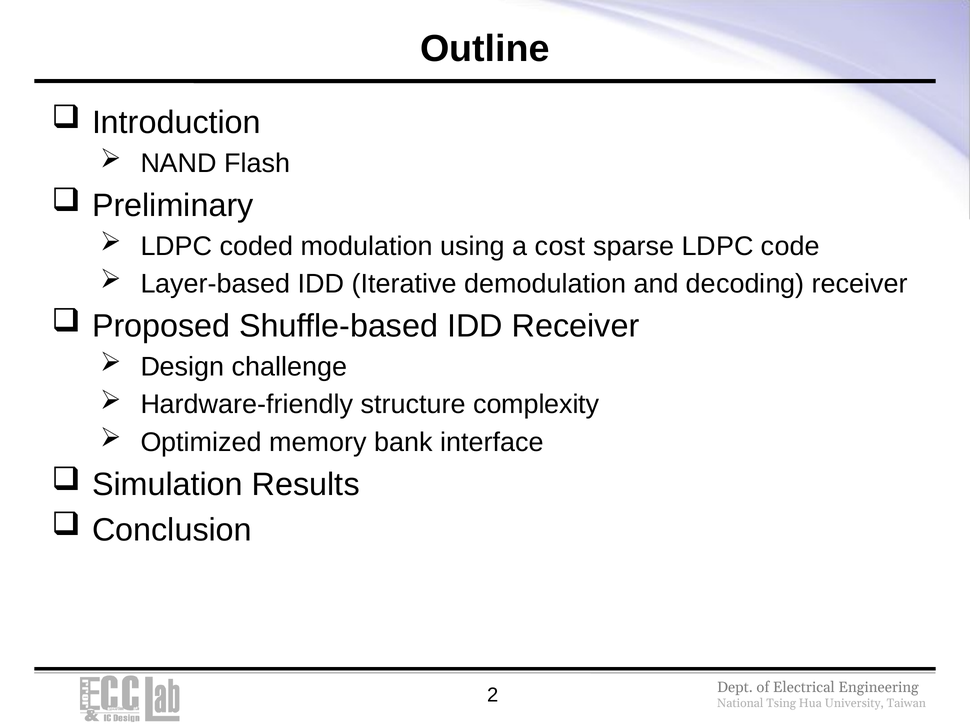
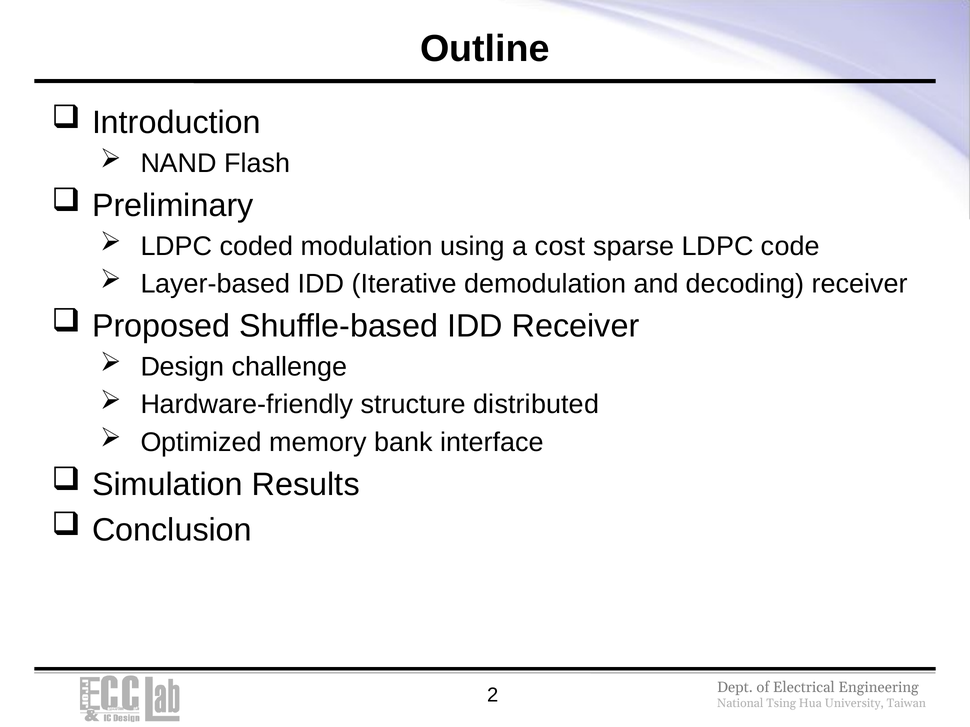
complexity: complexity -> distributed
